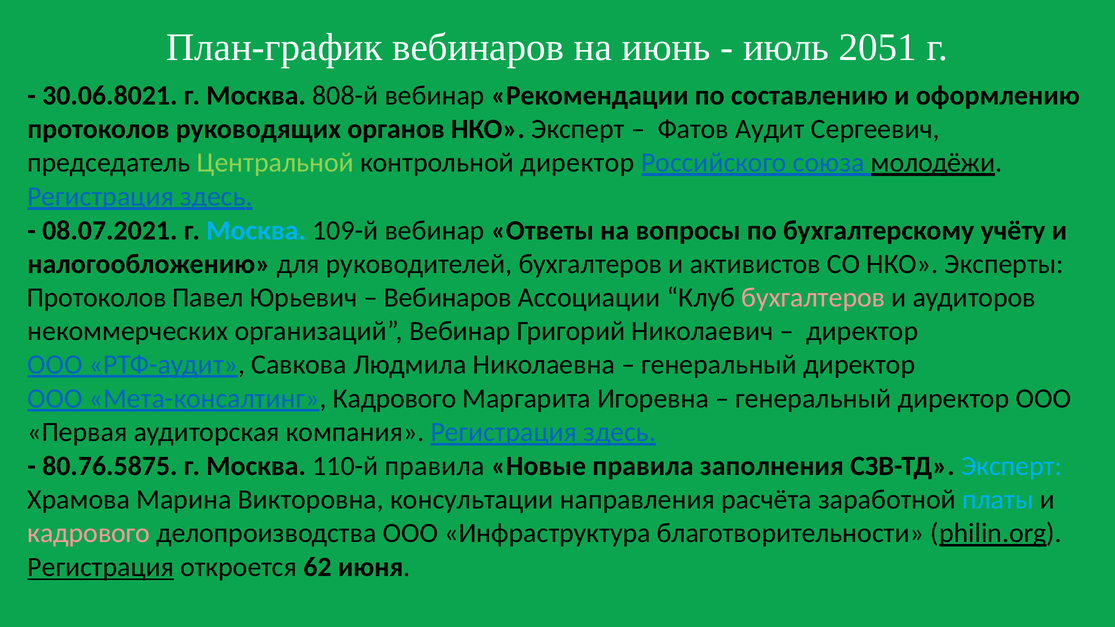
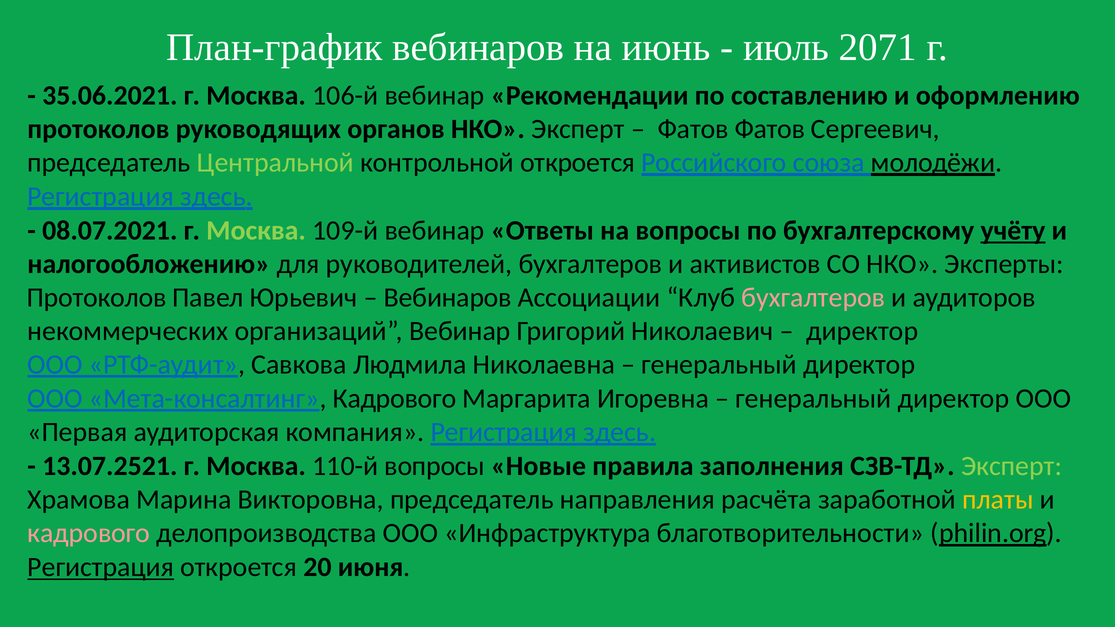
2051: 2051 -> 2071
30.06.8021: 30.06.8021 -> 35.06.2021
808-й: 808-й -> 106-й
Фатов Аудит: Аудит -> Фатов
контрольной директор: директор -> откроется
Москва at (256, 231) colour: light blue -> light green
учёту underline: none -> present
80.76.5875: 80.76.5875 -> 13.07.2521
110-й правила: правила -> вопросы
Эксперт at (1012, 466) colour: light blue -> light green
Викторовна консультации: консультации -> председатель
платы colour: light blue -> yellow
62: 62 -> 20
